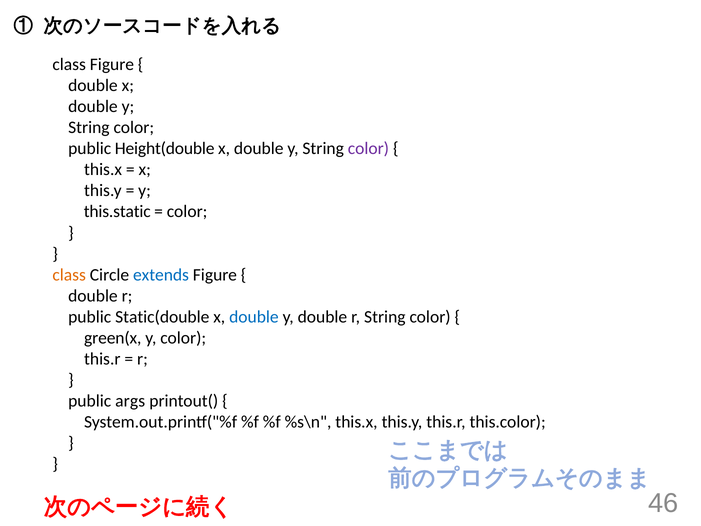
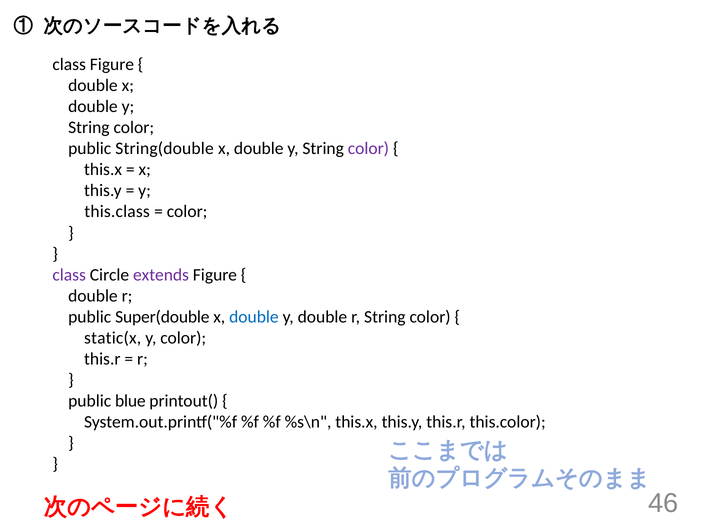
Height(double: Height(double -> String(double
this.static: this.static -> this.class
class at (69, 275) colour: orange -> purple
extends colour: blue -> purple
Static(double: Static(double -> Super(double
green(x: green(x -> static(x
args: args -> blue
